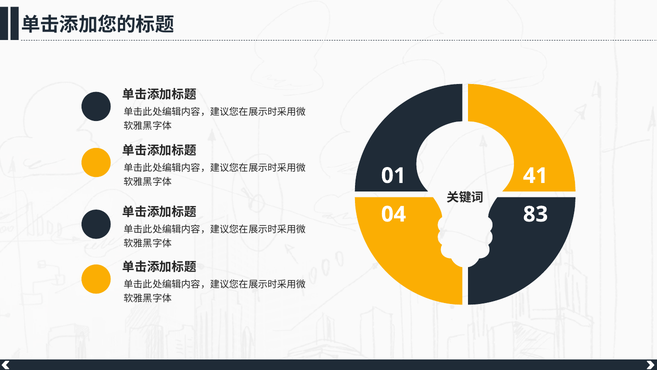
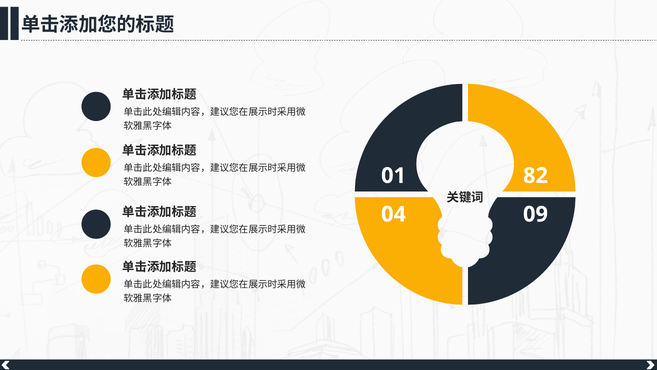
41: 41 -> 82
83: 83 -> 09
